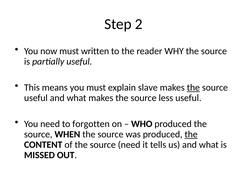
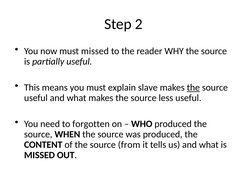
must written: written -> missed
the at (191, 134) underline: present -> none
source need: need -> from
